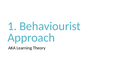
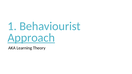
Approach underline: none -> present
